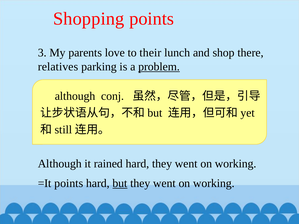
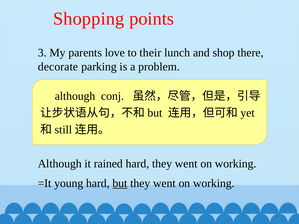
relatives: relatives -> decorate
problem underline: present -> none
=It points: points -> young
